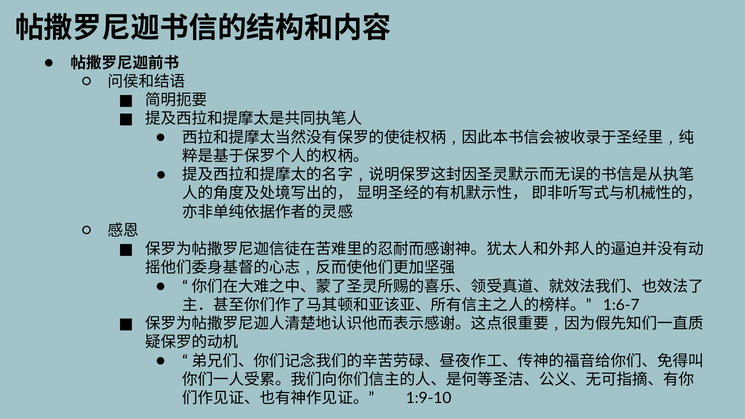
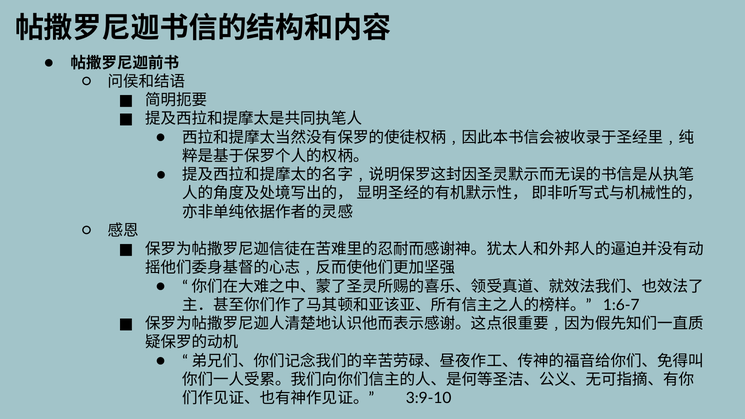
1:9-10: 1:9-10 -> 3:9-10
